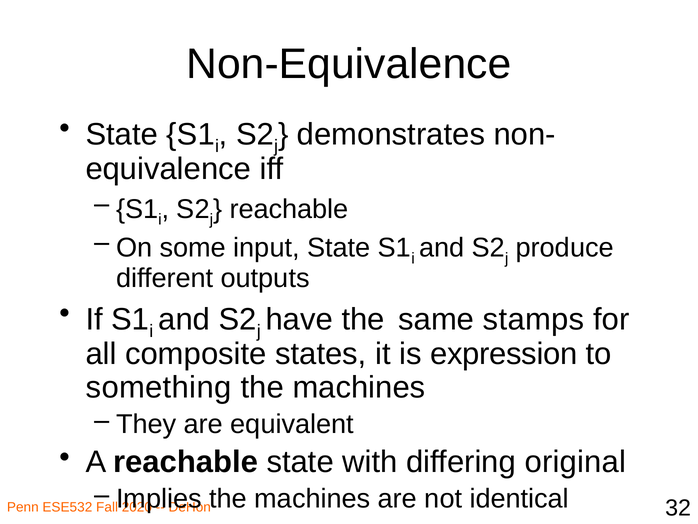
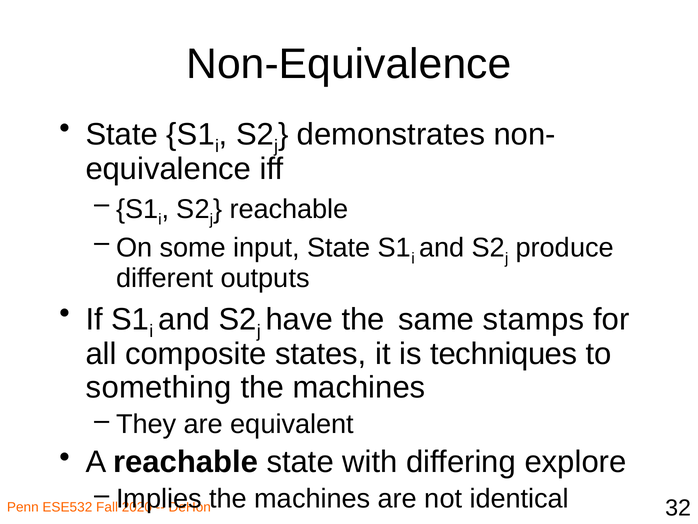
expression: expression -> techniques
original: original -> explore
